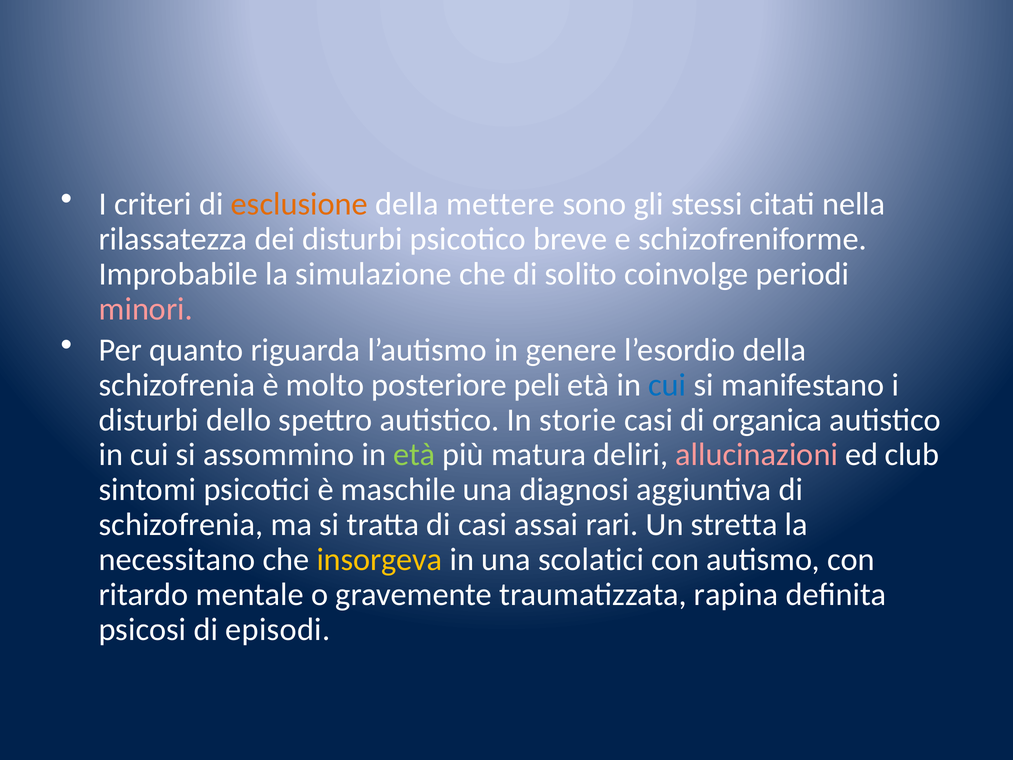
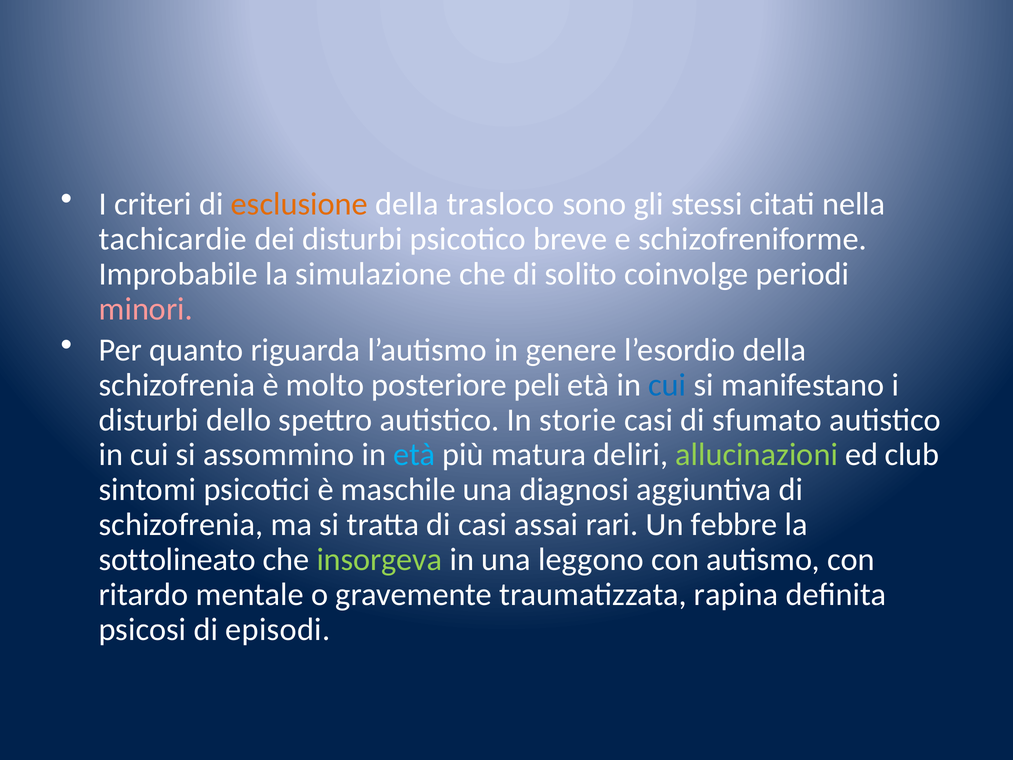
mettere: mettere -> trasloco
rilassatezza: rilassatezza -> tachicardie
organica: organica -> sfumato
età at (414, 455) colour: light green -> light blue
allucinazioni colour: pink -> light green
stretta: stretta -> febbre
necessitano: necessitano -> sottolineato
insorgeva colour: yellow -> light green
scolatici: scolatici -> leggono
